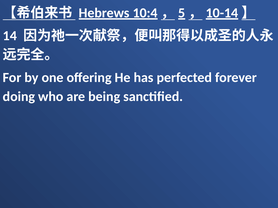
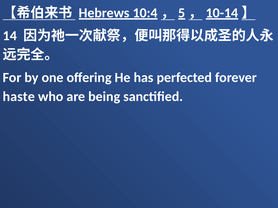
doing: doing -> haste
